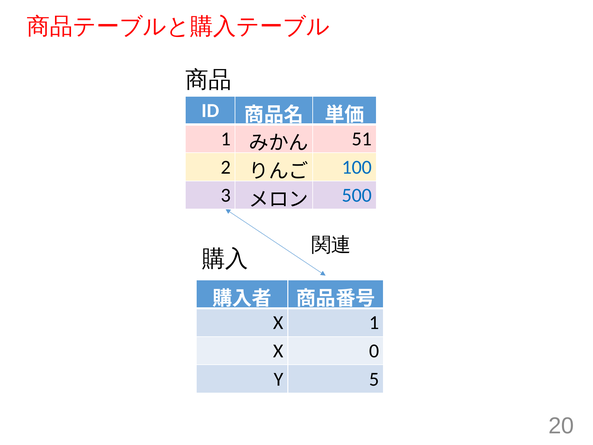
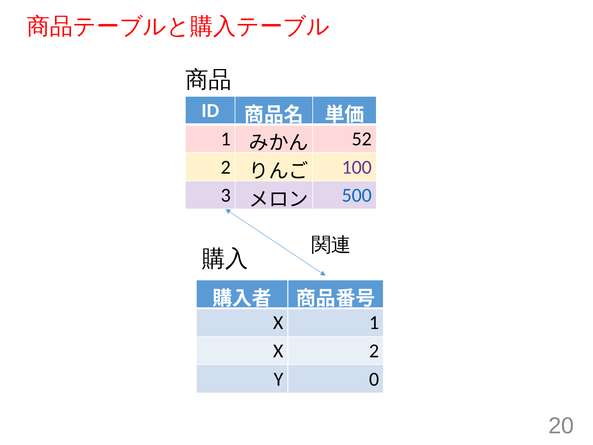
51: 51 -> 52
100 colour: blue -> purple
X 0: 0 -> 2
5: 5 -> 0
